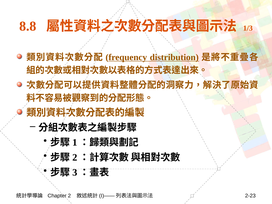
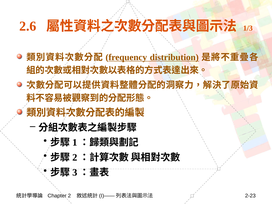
8.8: 8.8 -> 2.6
